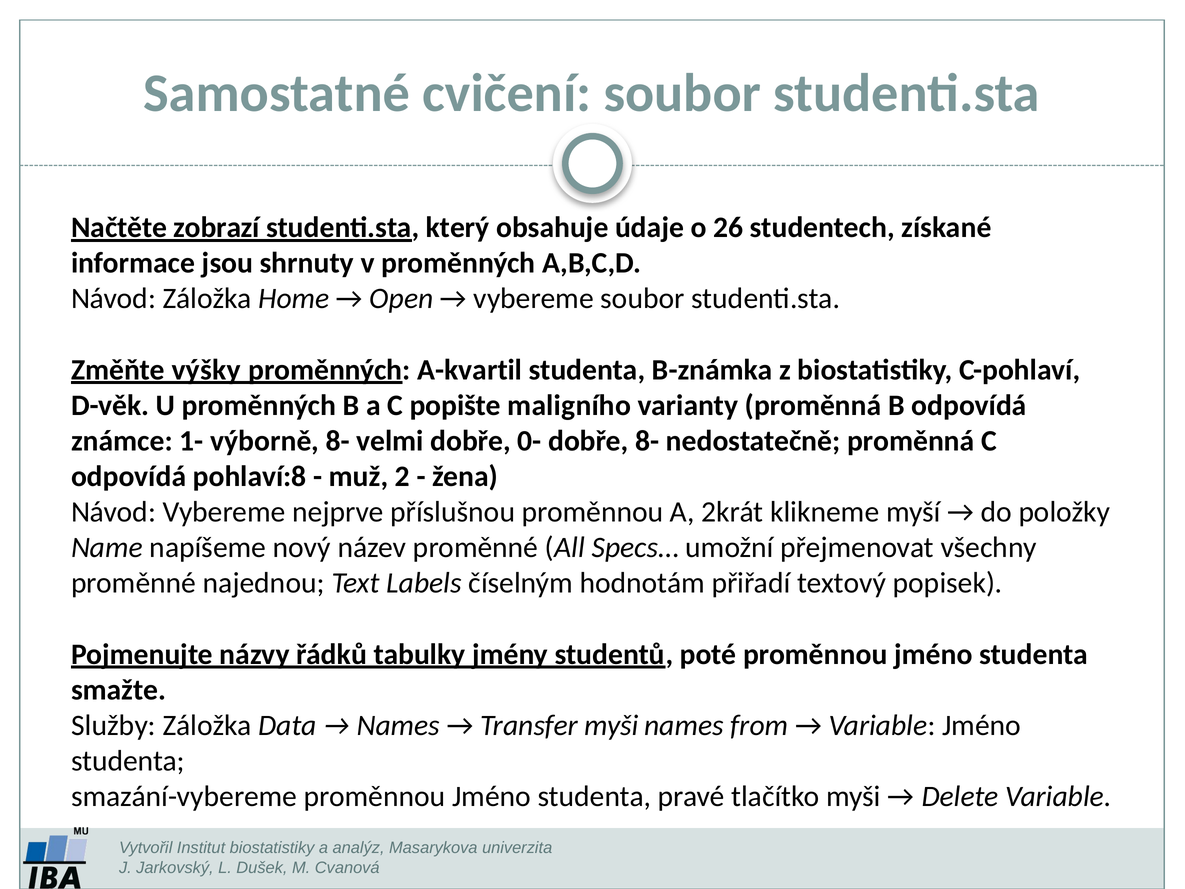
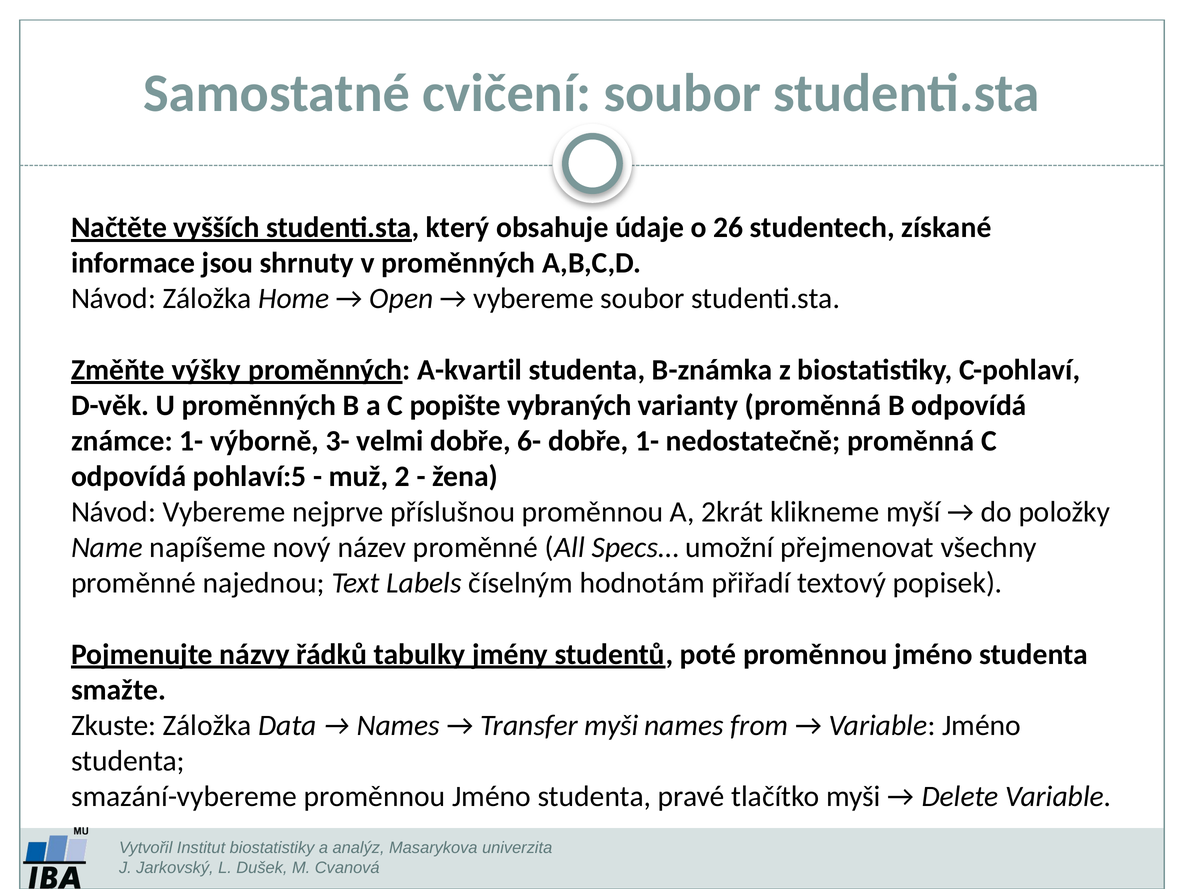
zobrazí: zobrazí -> vyšších
maligního: maligního -> vybraných
výborně 8-: 8- -> 3-
0-: 0- -> 6-
dobře 8-: 8- -> 1-
pohlaví:8: pohlaví:8 -> pohlaví:5
Služby: Služby -> Zkuste
